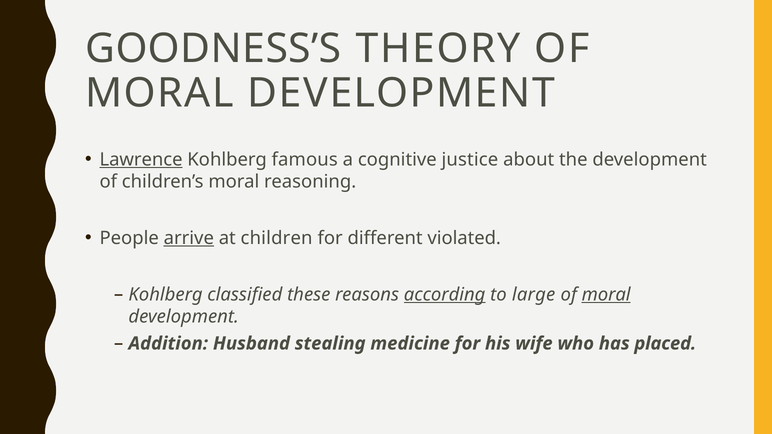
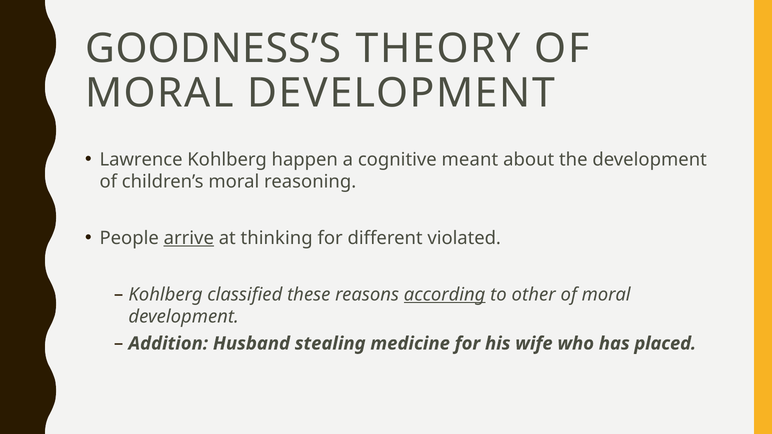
Lawrence underline: present -> none
famous: famous -> happen
justice: justice -> meant
children: children -> thinking
large: large -> other
moral at (606, 295) underline: present -> none
